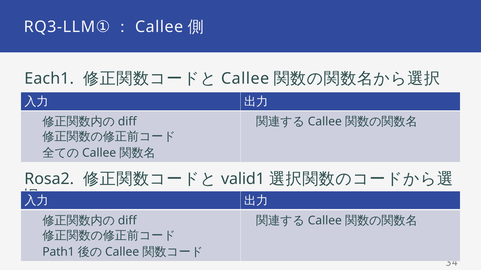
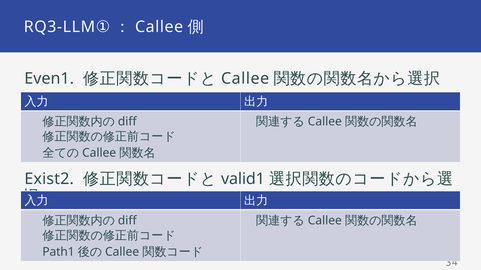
Each1: Each1 -> Even1
Rosa2: Rosa2 -> Exist2
